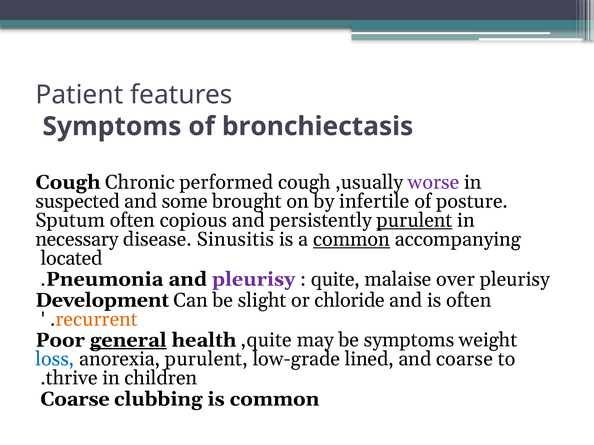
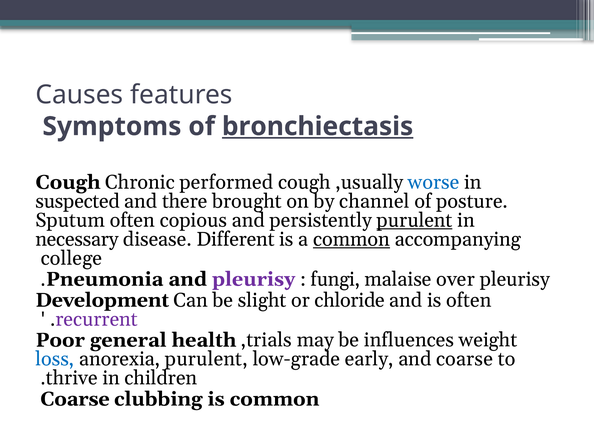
Patient: Patient -> Causes
bronchiectasis underline: none -> present
worse colour: purple -> blue
some: some -> there
infertile: infertile -> channel
Sinusitis: Sinusitis -> Different
located: located -> college
quite: quite -> fungi
recurrent colour: orange -> purple
general underline: present -> none
,quite: ,quite -> ,trials
be symptoms: symptoms -> influences
lined: lined -> early
